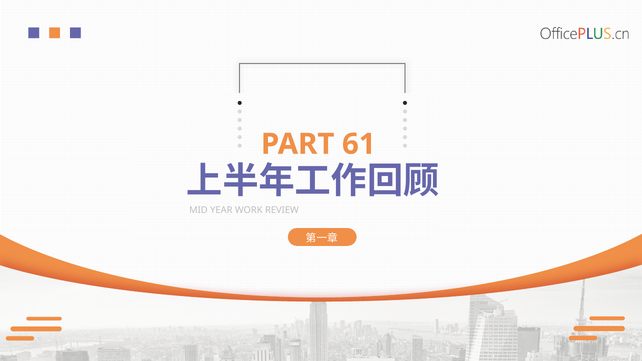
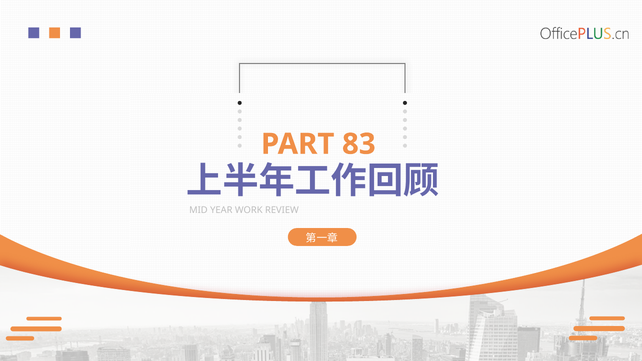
61: 61 -> 83
